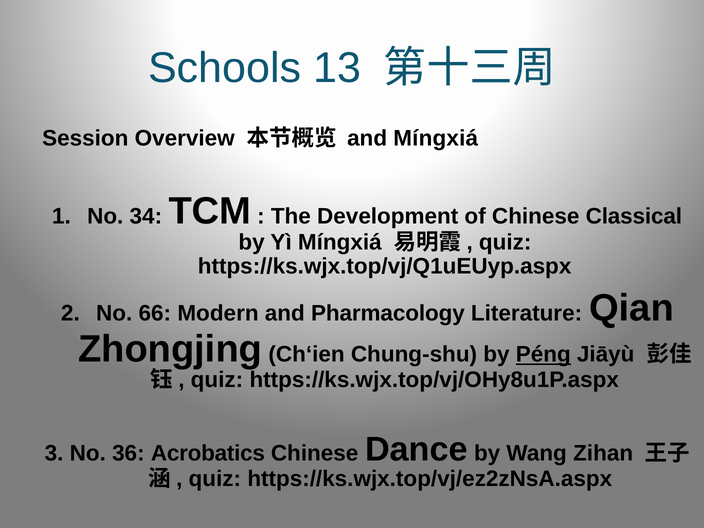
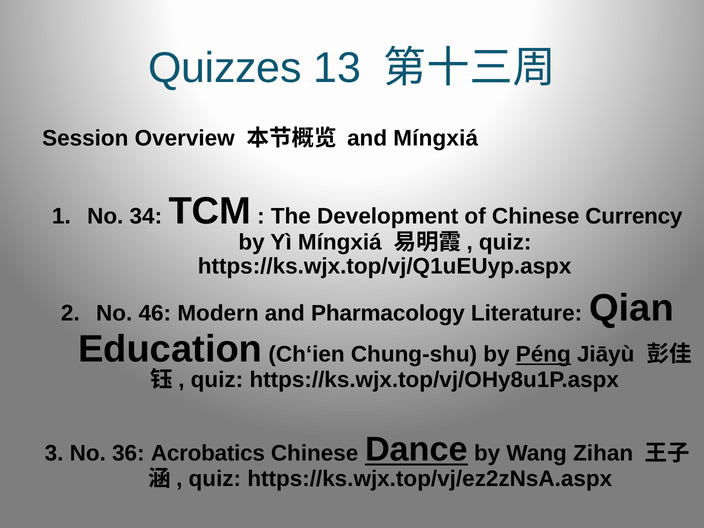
Schools: Schools -> Quizzes
Classical: Classical -> Currency
66: 66 -> 46
Zhongjing: Zhongjing -> Education
Dance underline: none -> present
